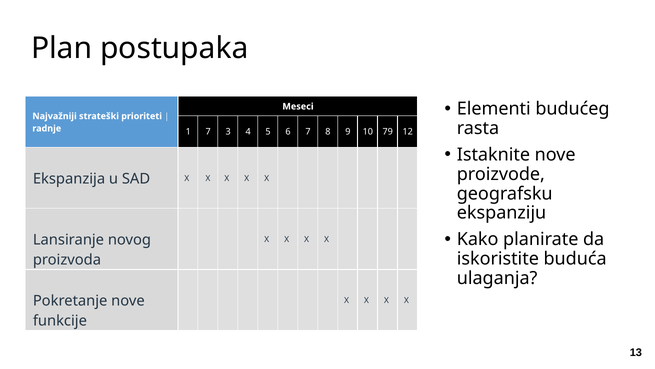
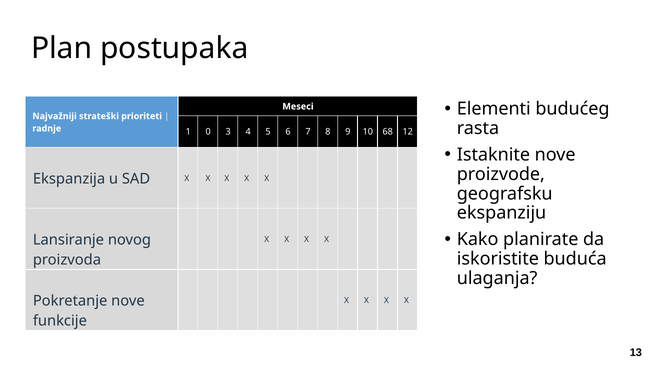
1 7: 7 -> 0
79: 79 -> 68
